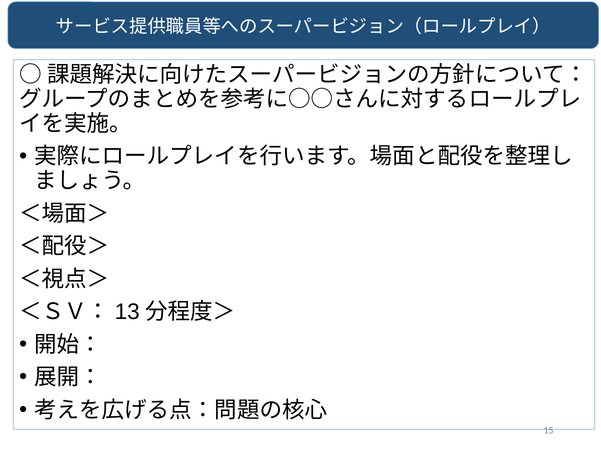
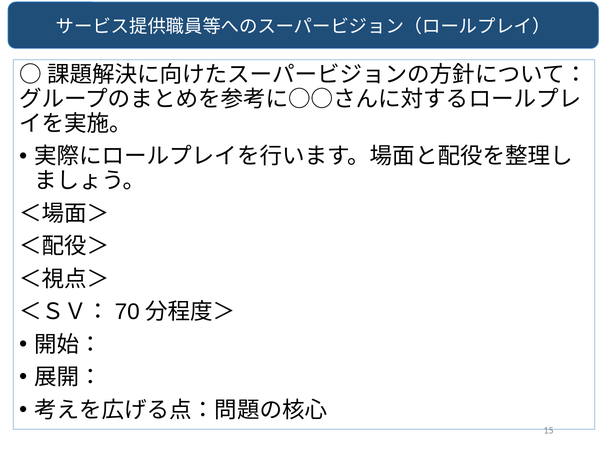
13: 13 -> 70
